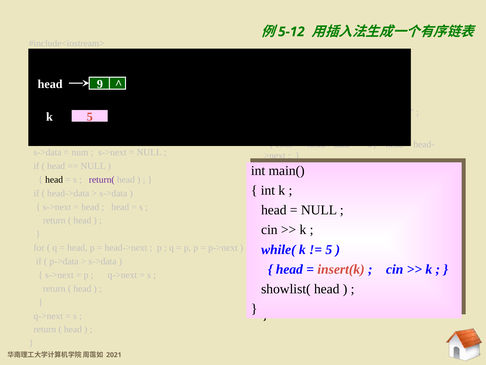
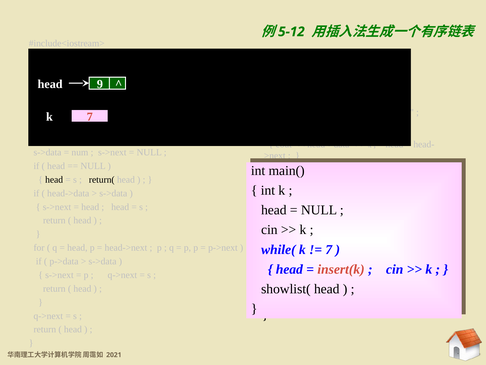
k 5: 5 -> 7
return( colour: purple -> black
5 at (329, 249): 5 -> 7
